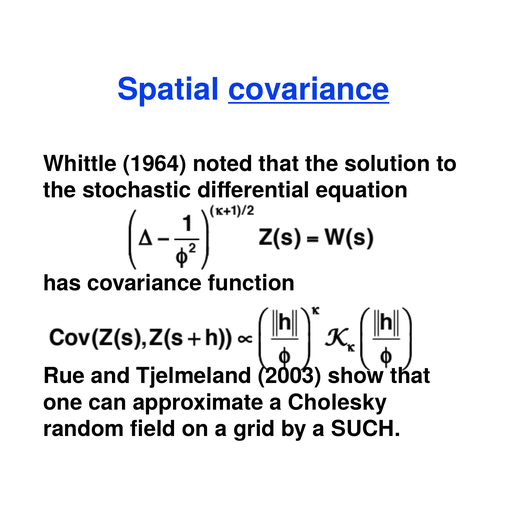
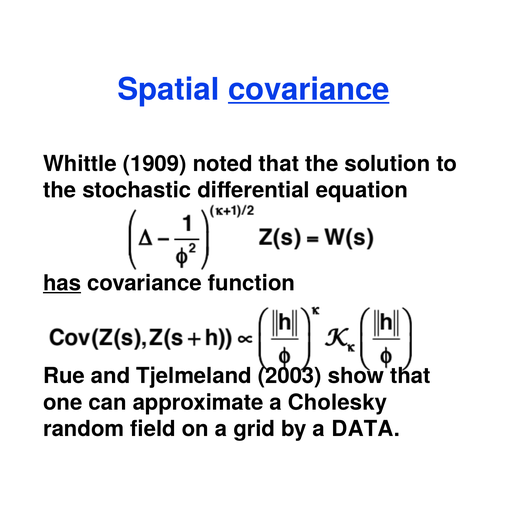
1964: 1964 -> 1909
has underline: none -> present
SUCH: SUCH -> DATA
